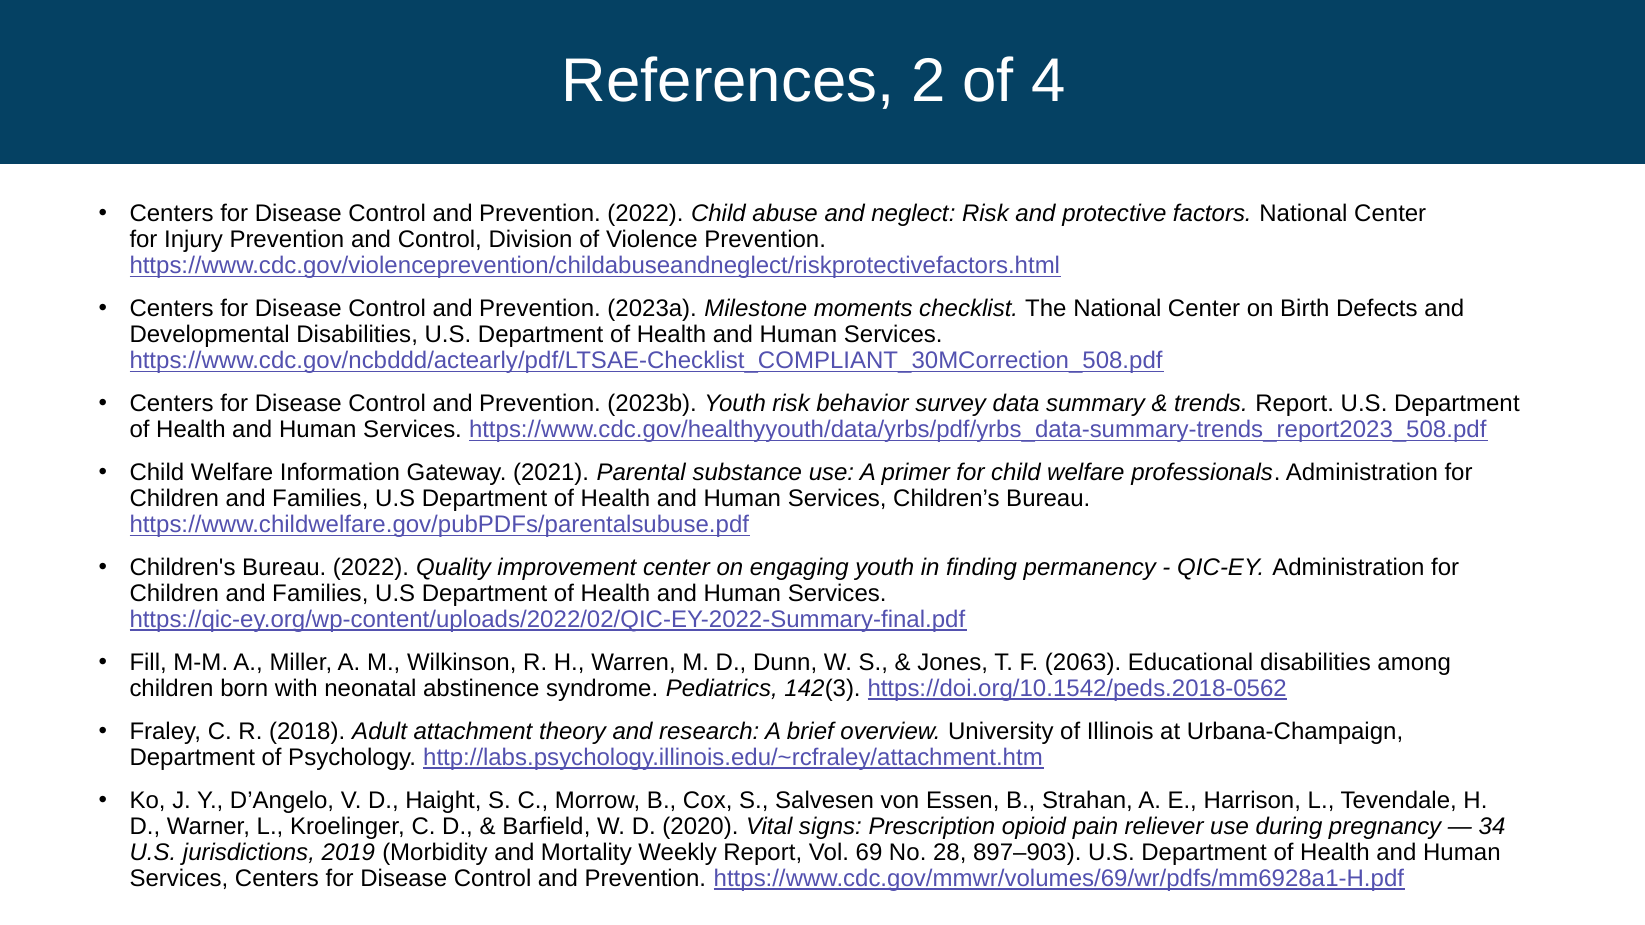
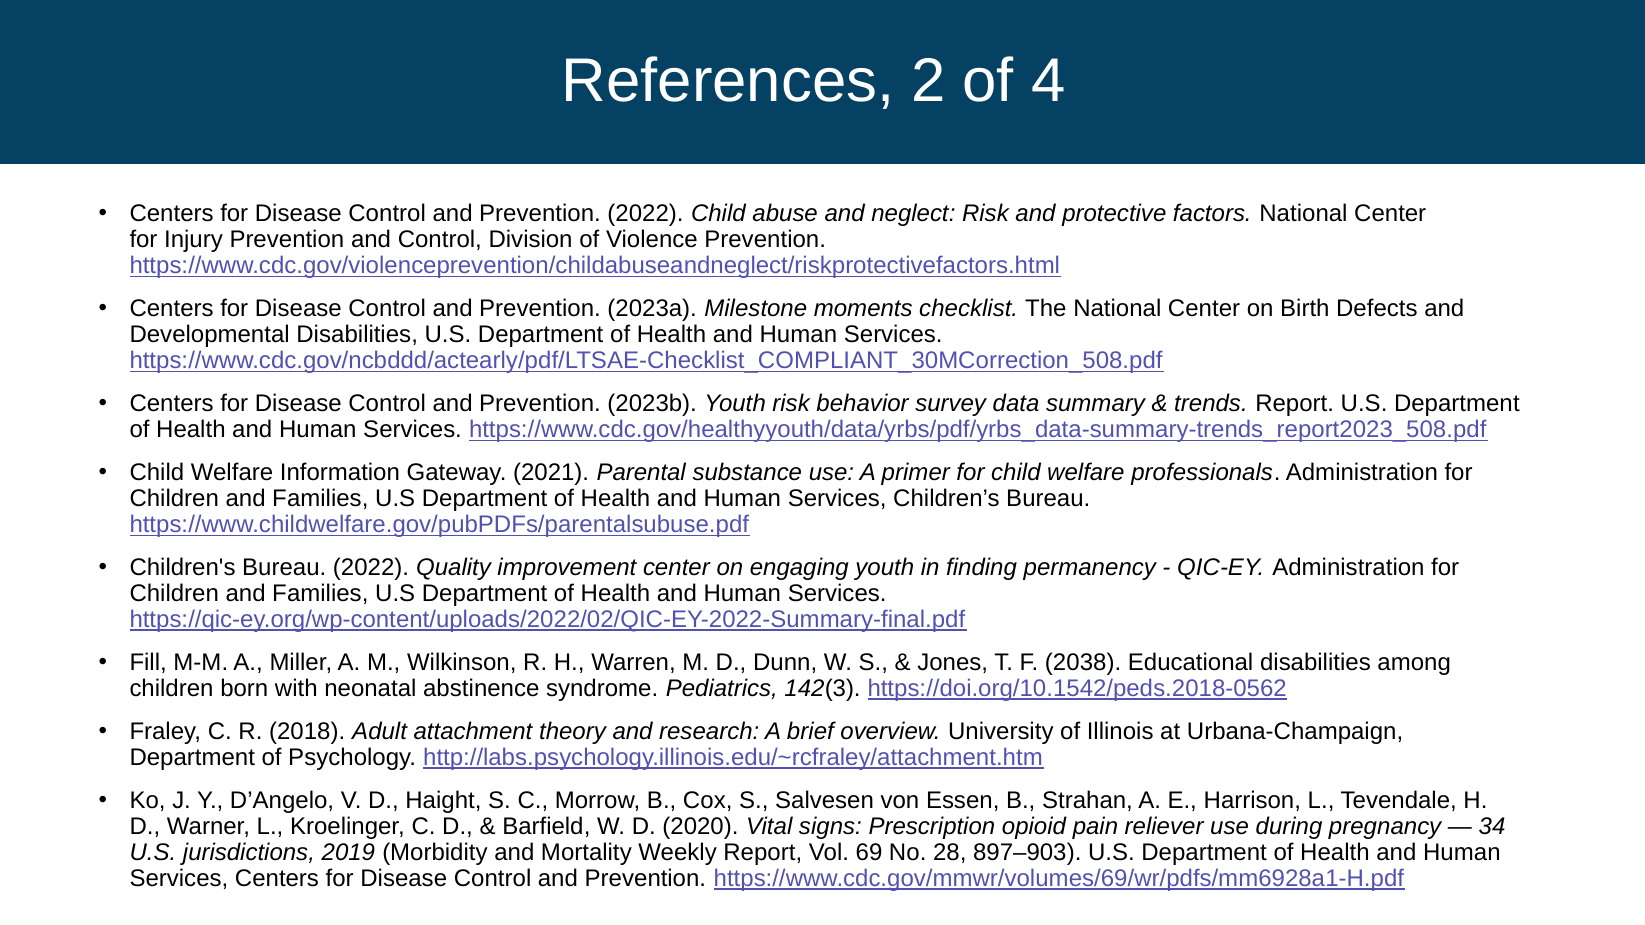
2063: 2063 -> 2038
